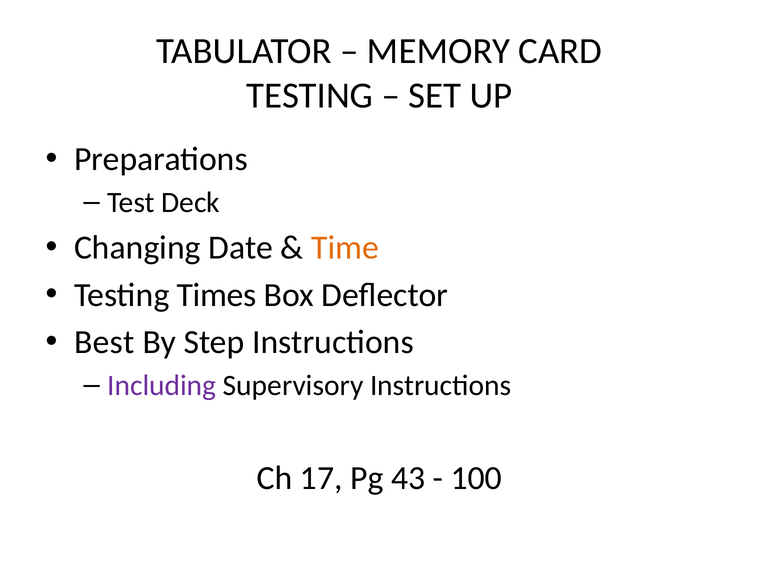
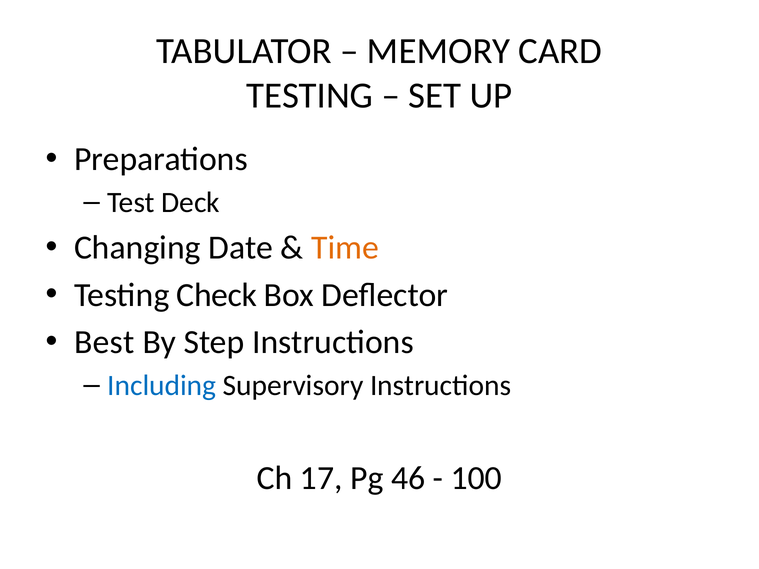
Times: Times -> Check
Including colour: purple -> blue
43: 43 -> 46
